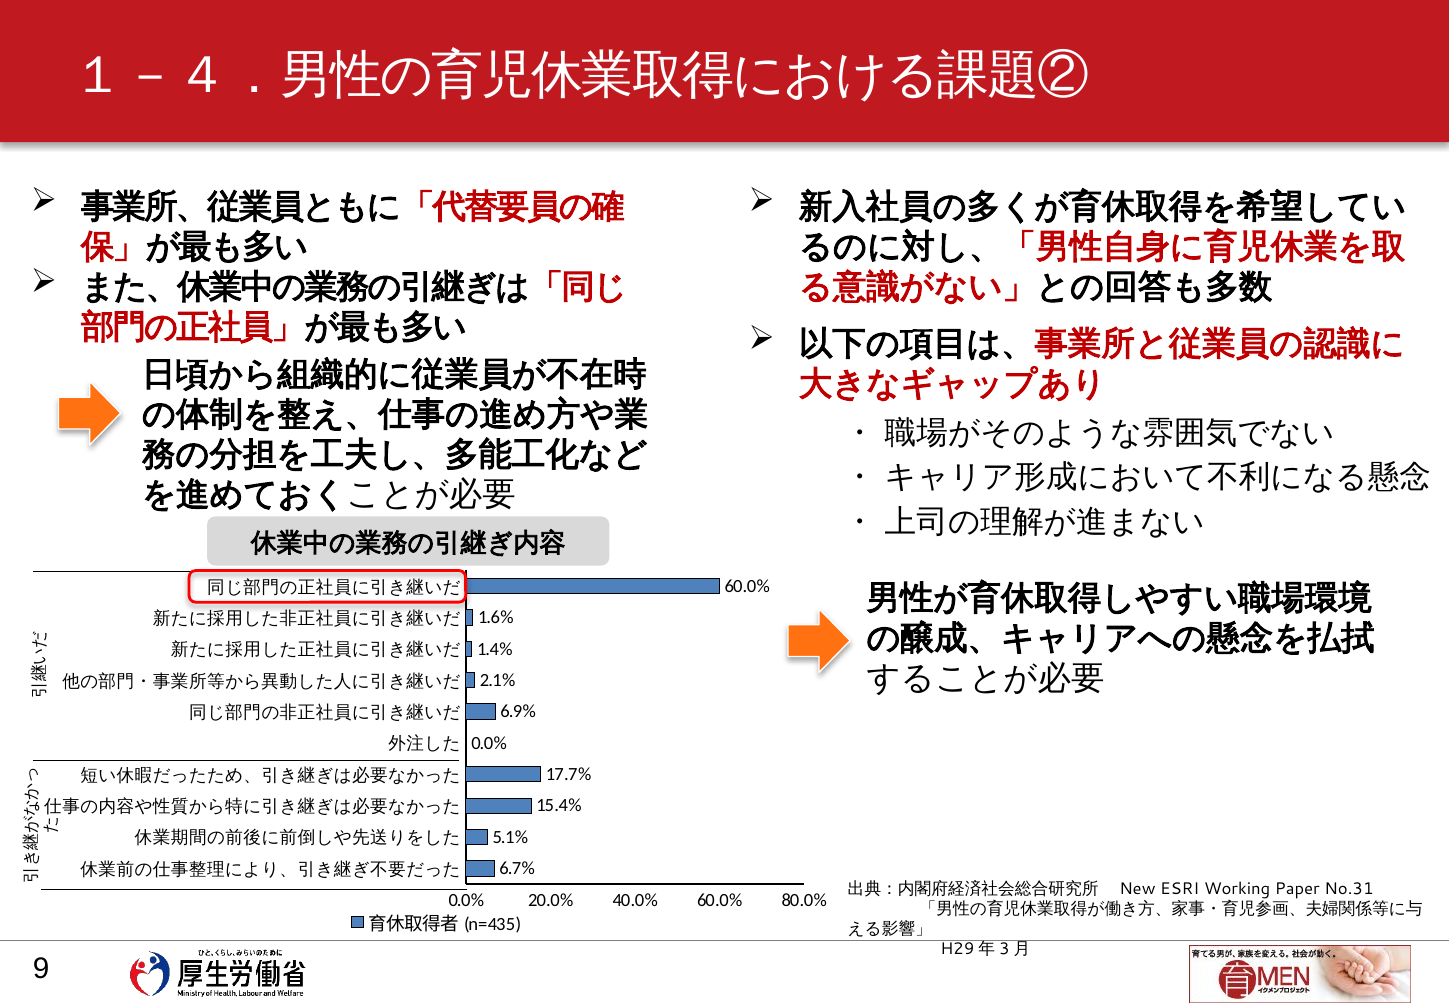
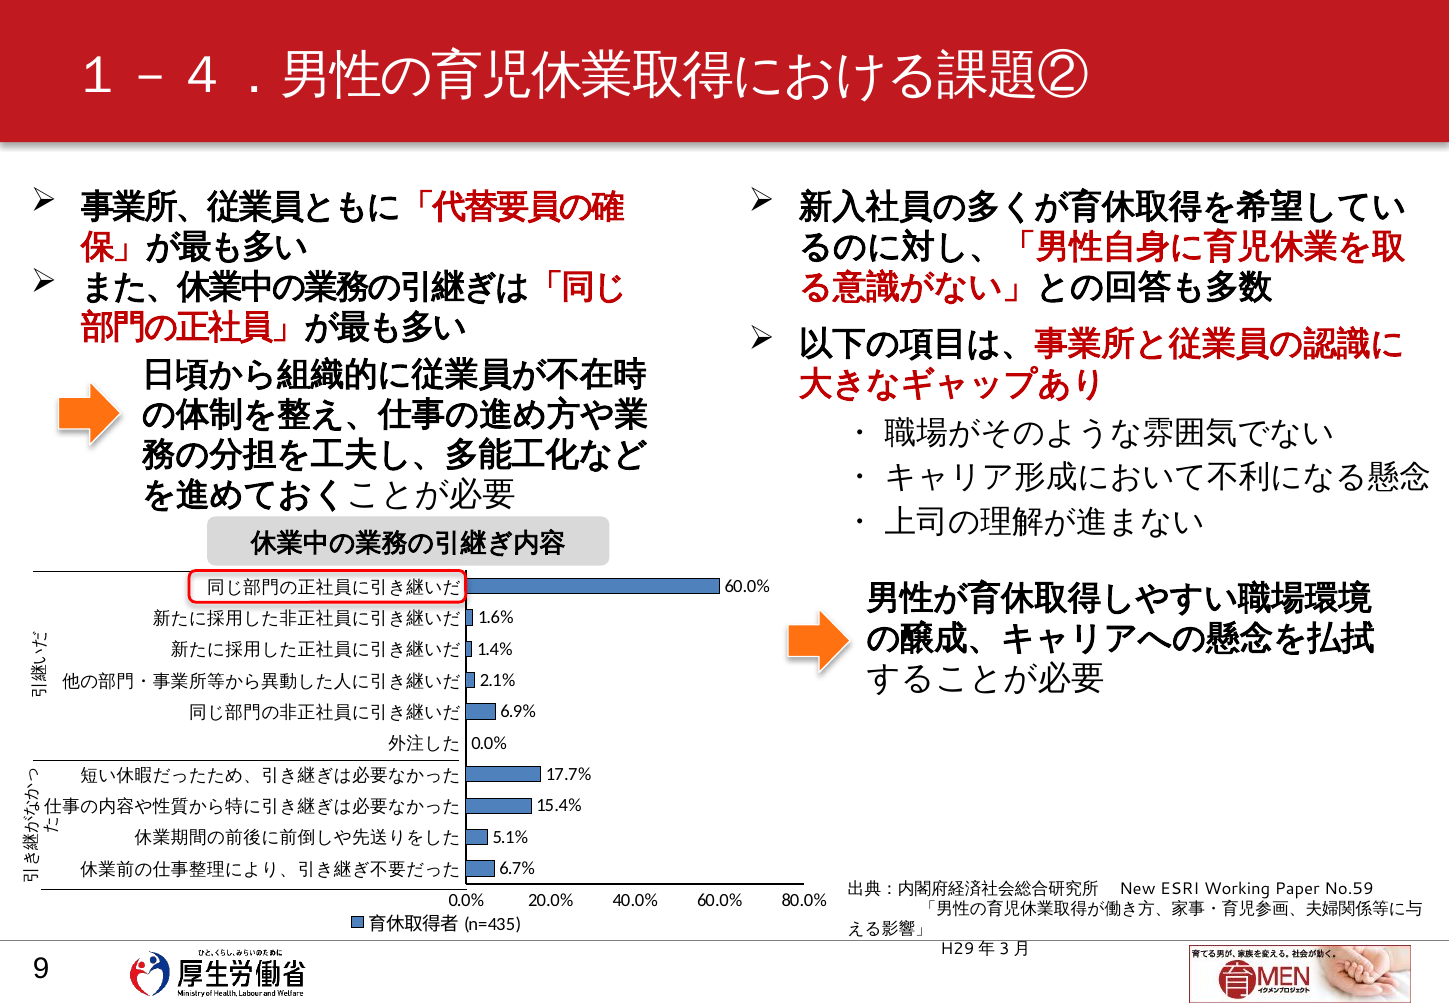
No.31: No.31 -> No.59
